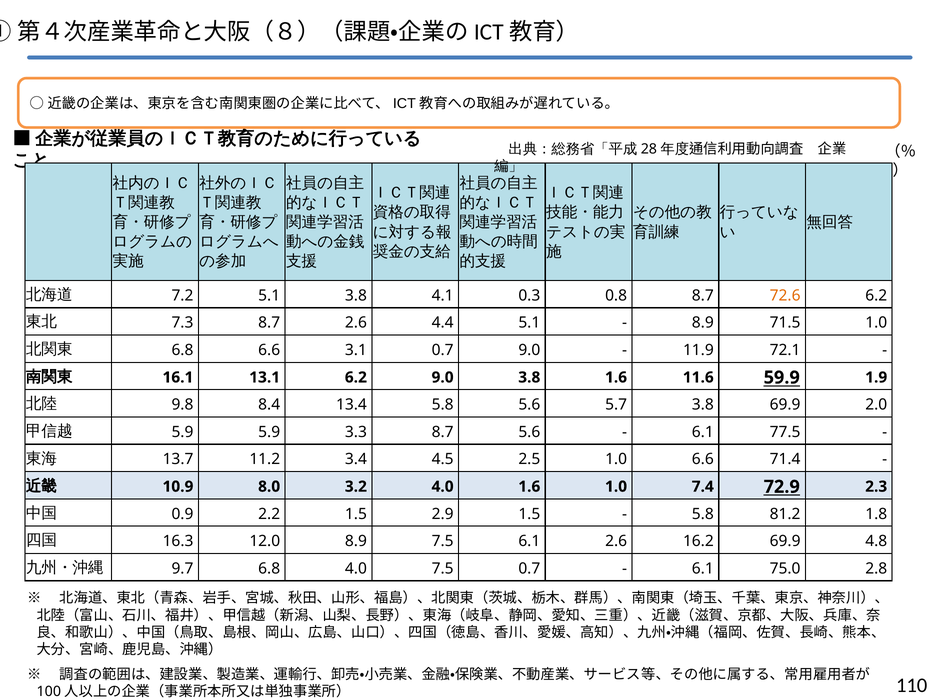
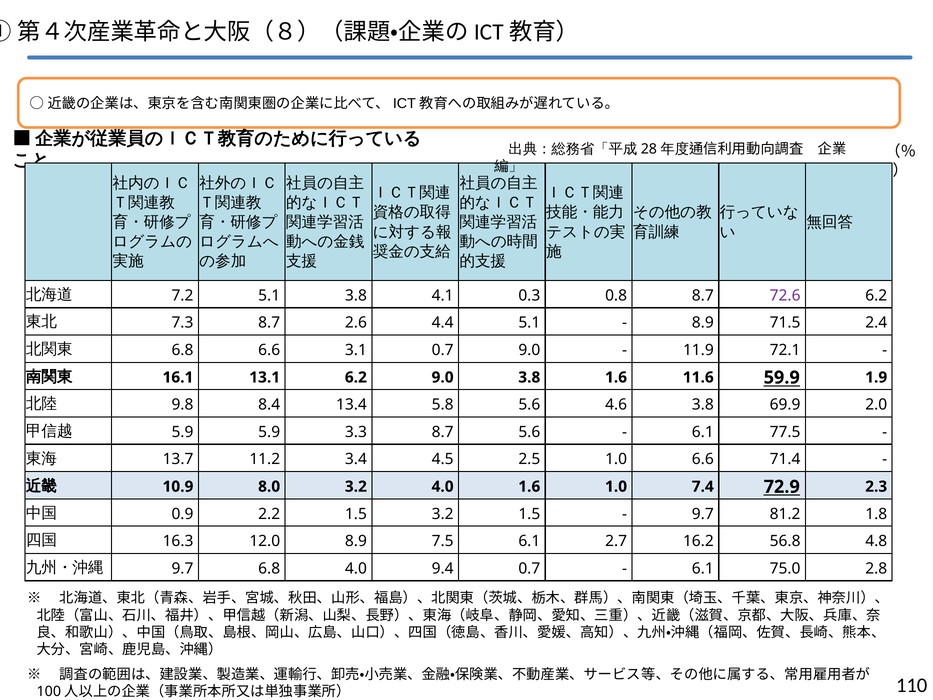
72.6 colour: orange -> purple
71.5 1.0: 1.0 -> 2.4
5.7: 5.7 -> 4.6
1.5 2.9: 2.9 -> 3.2
5.8 at (703, 514): 5.8 -> 9.7
6.1 2.6: 2.6 -> 2.7
16.2 69.9: 69.9 -> 56.8
4.0 7.5: 7.5 -> 9.4
